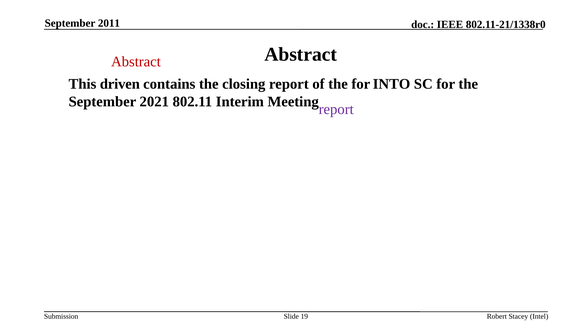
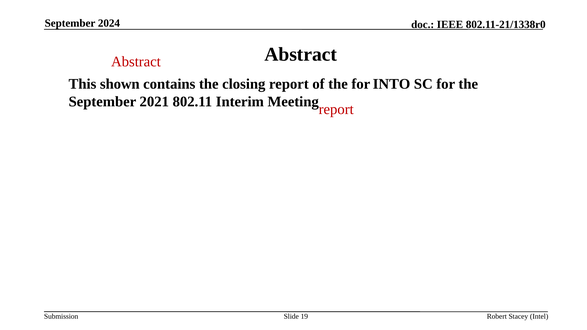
2011: 2011 -> 2024
driven: driven -> shown
report at (336, 109) colour: purple -> red
